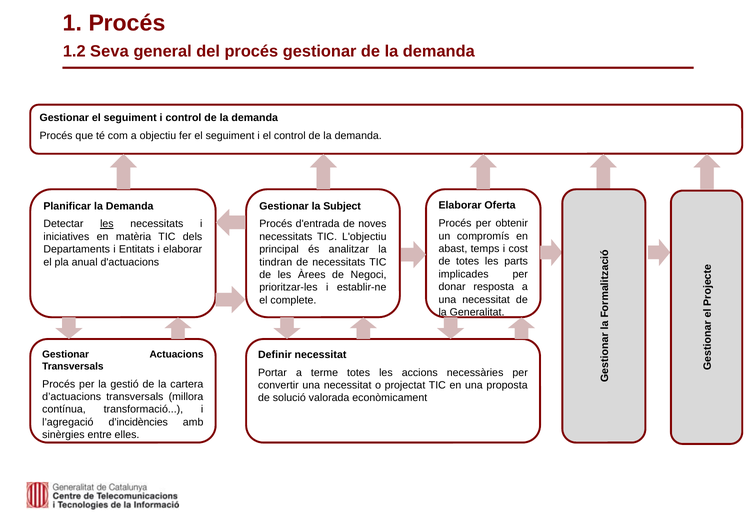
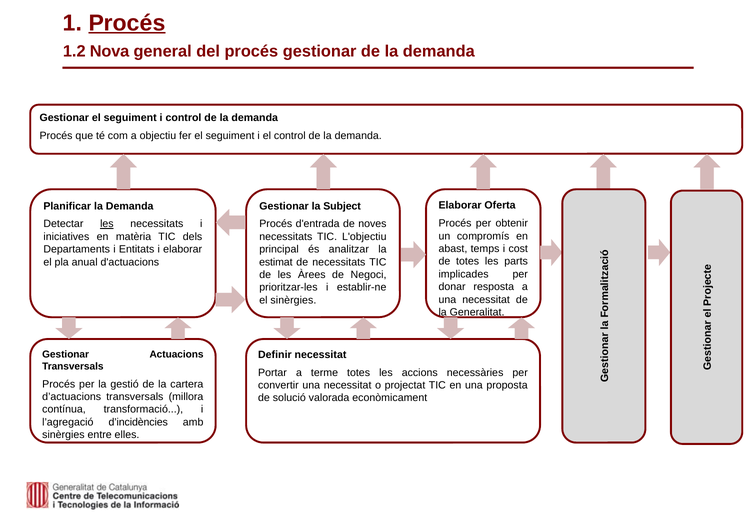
Procés at (127, 23) underline: none -> present
Seva: Seva -> Nova
tindran: tindran -> estimat
el complete: complete -> sinèrgies
